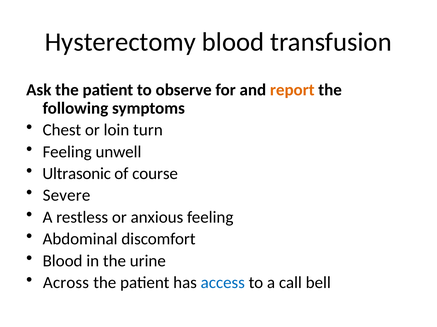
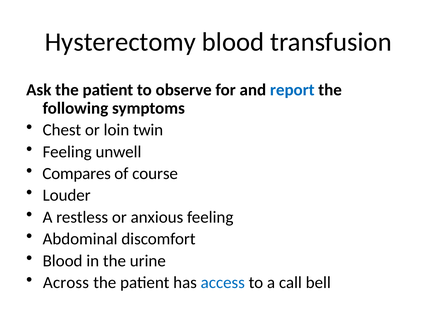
report colour: orange -> blue
turn: turn -> twin
Ultrasonic: Ultrasonic -> Compares
Severe: Severe -> Louder
